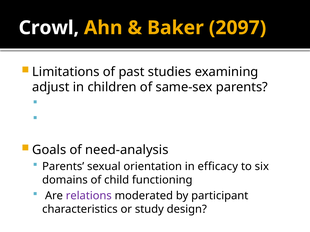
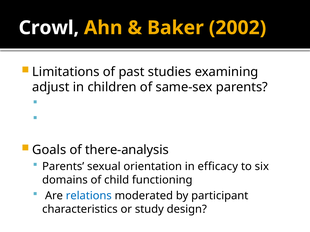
2097: 2097 -> 2002
need-analysis: need-analysis -> there-analysis
relations colour: purple -> blue
